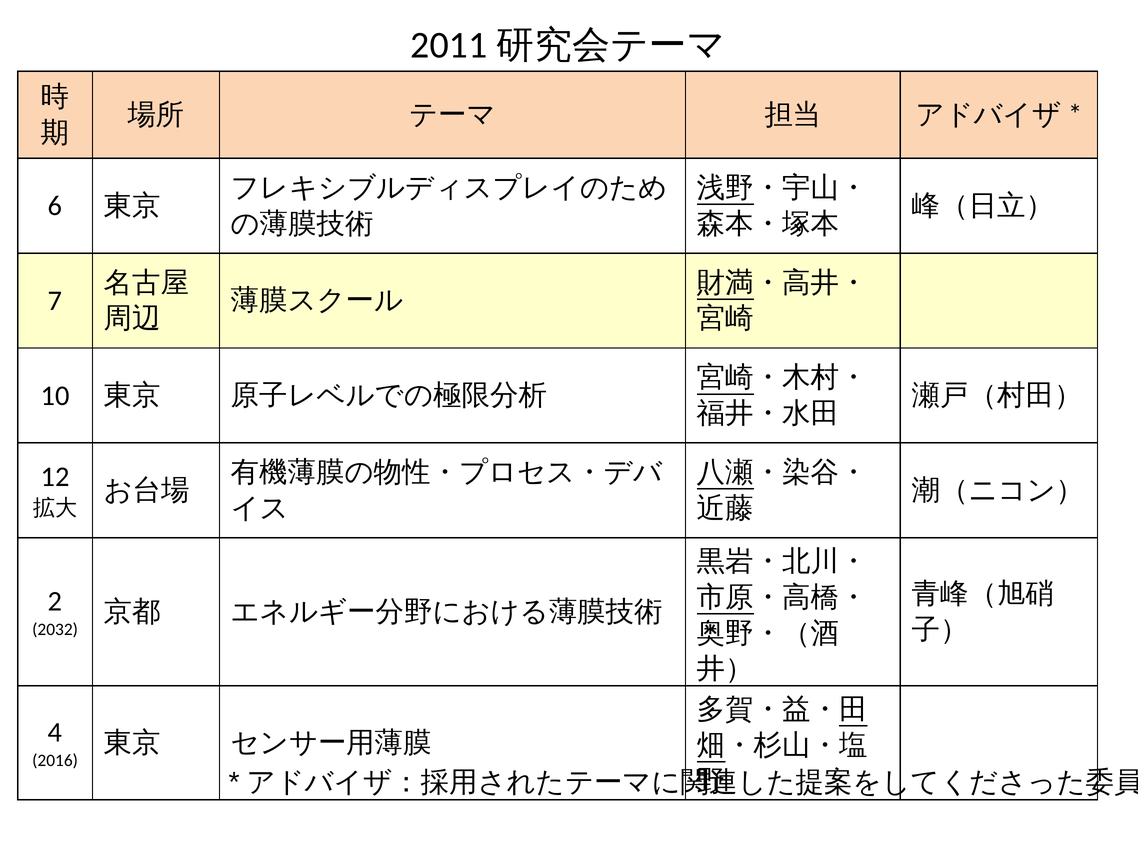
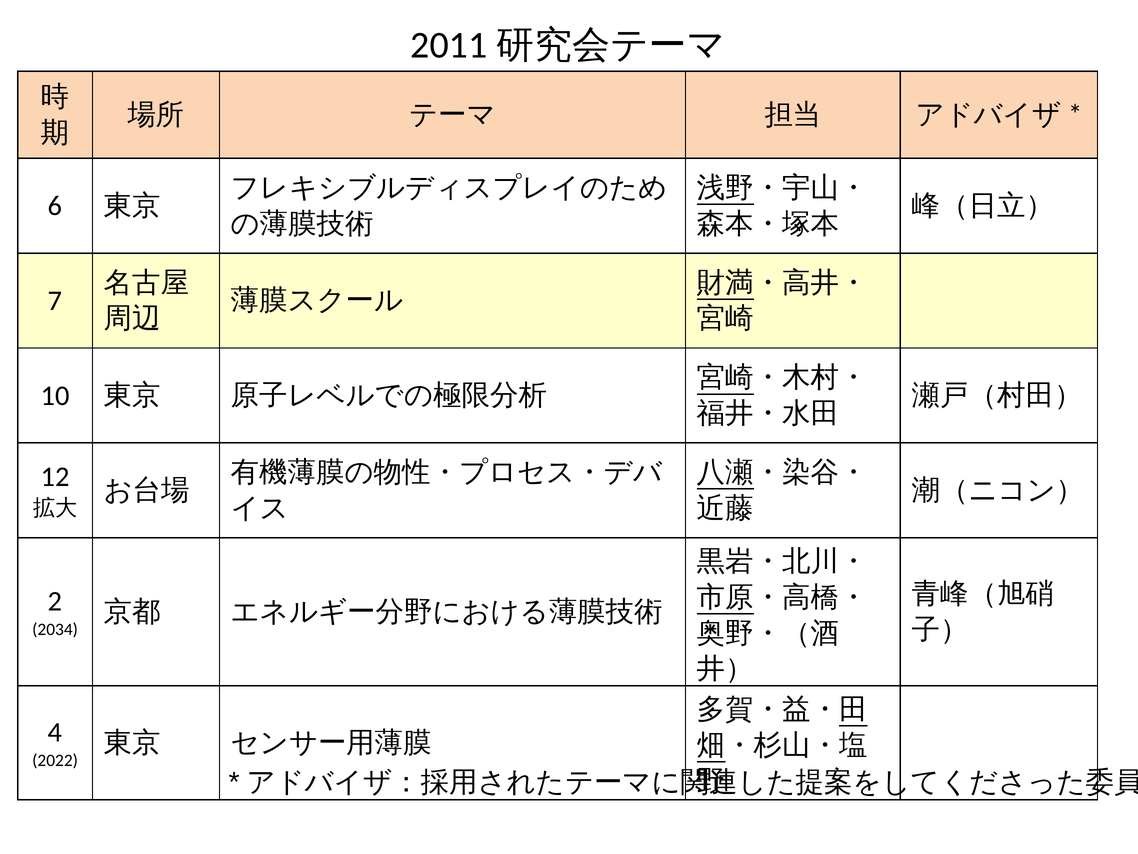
2032: 2032 -> 2034
2016: 2016 -> 2022
